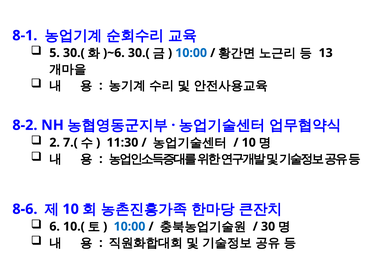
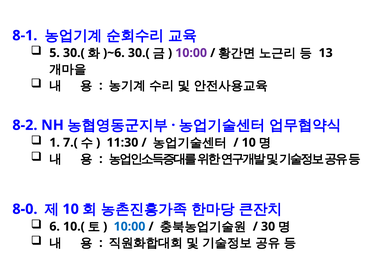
10:00 at (191, 53) colour: blue -> purple
2: 2 -> 1
8-6: 8-6 -> 8-0
